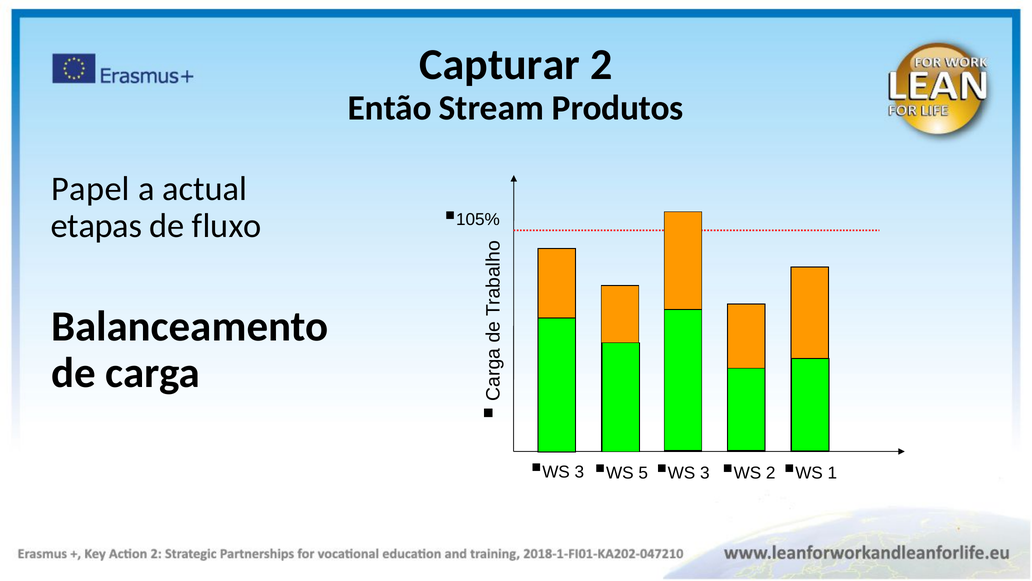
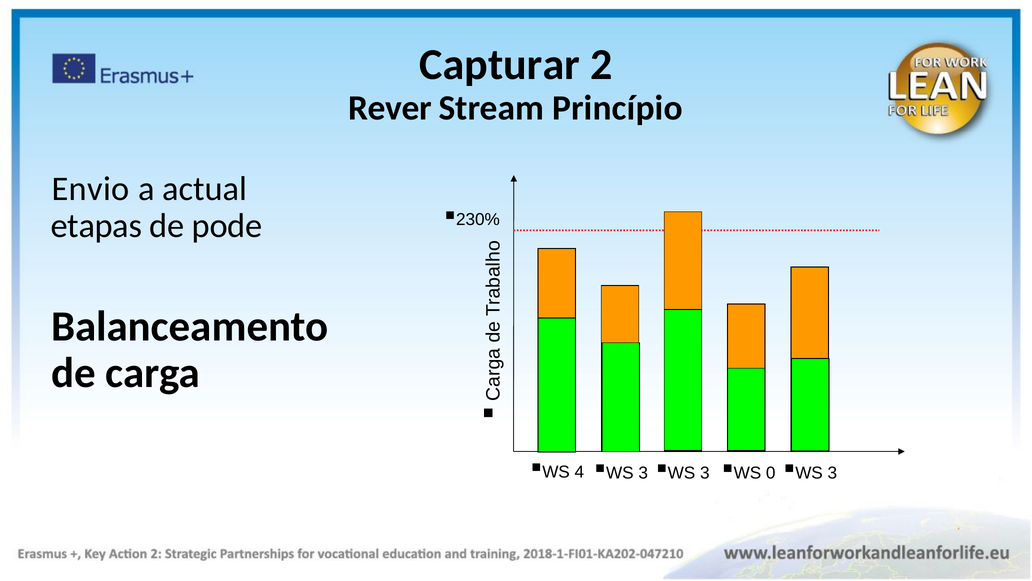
Então: Então -> Rever
Produtos: Produtos -> Princípio
Papel: Papel -> Envio
105%: 105% -> 230%
fluxo: fluxo -> pode
3 at (579, 471): 3 -> 4
5 at (643, 473): 5 -> 3
WS 2: 2 -> 0
1 at (832, 473): 1 -> 3
